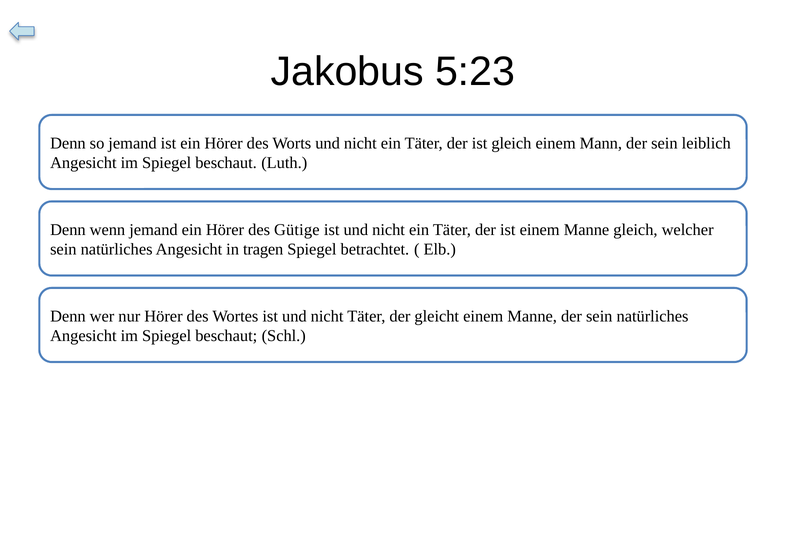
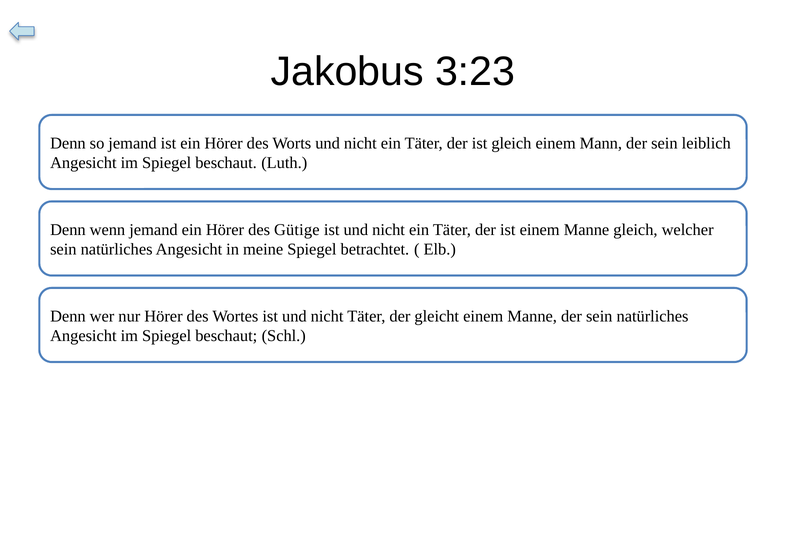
5:23: 5:23 -> 3:23
tragen: tragen -> meine
